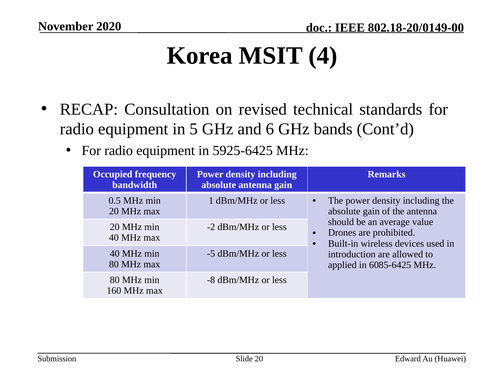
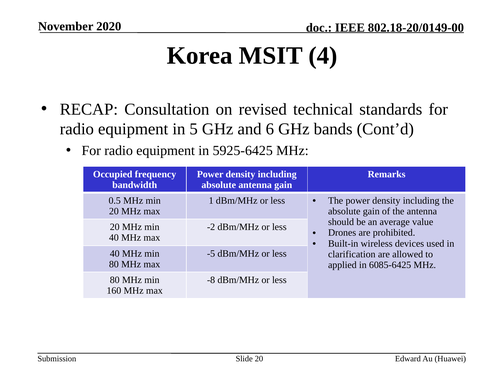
introduction: introduction -> clarification
